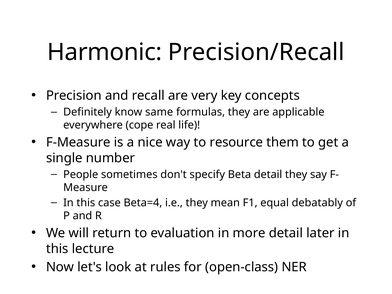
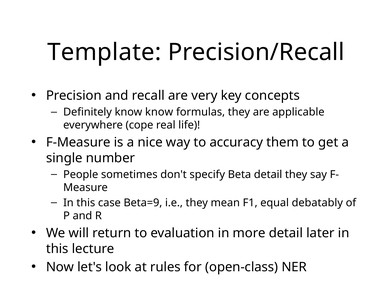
Harmonic: Harmonic -> Template
know same: same -> know
resource: resource -> accuracy
Beta=4: Beta=4 -> Beta=9
